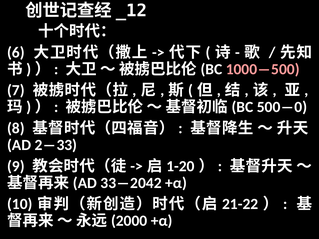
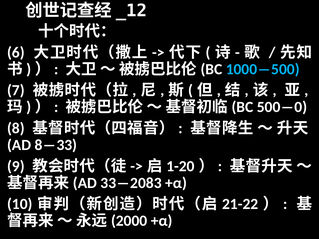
1000―500 colour: pink -> light blue
2―33: 2―33 -> 8―33
33―2042: 33―2042 -> 33―2083
